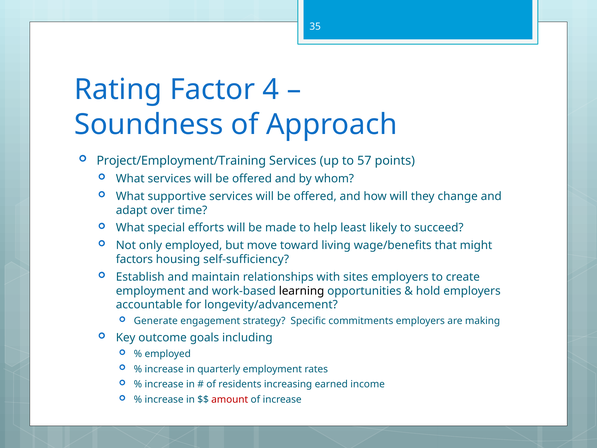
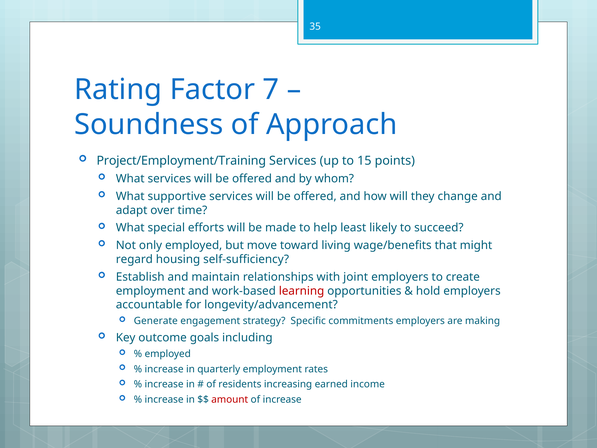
4: 4 -> 7
57: 57 -> 15
factors: factors -> regard
sites: sites -> joint
learning colour: black -> red
